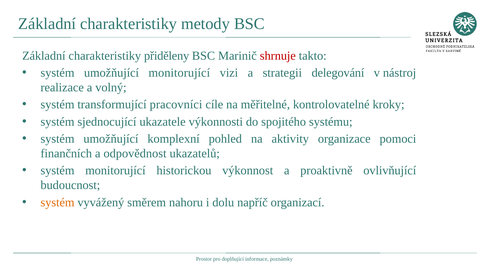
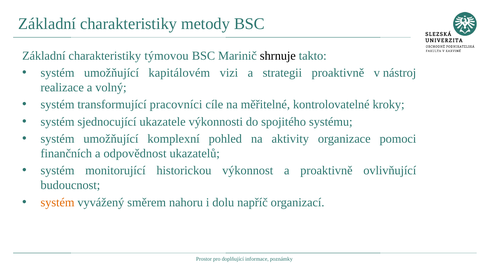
přiděleny: přiděleny -> týmovou
shrnuje colour: red -> black
umožňující monitorující: monitorující -> kapitálovém
strategii delegování: delegování -> proaktivně
